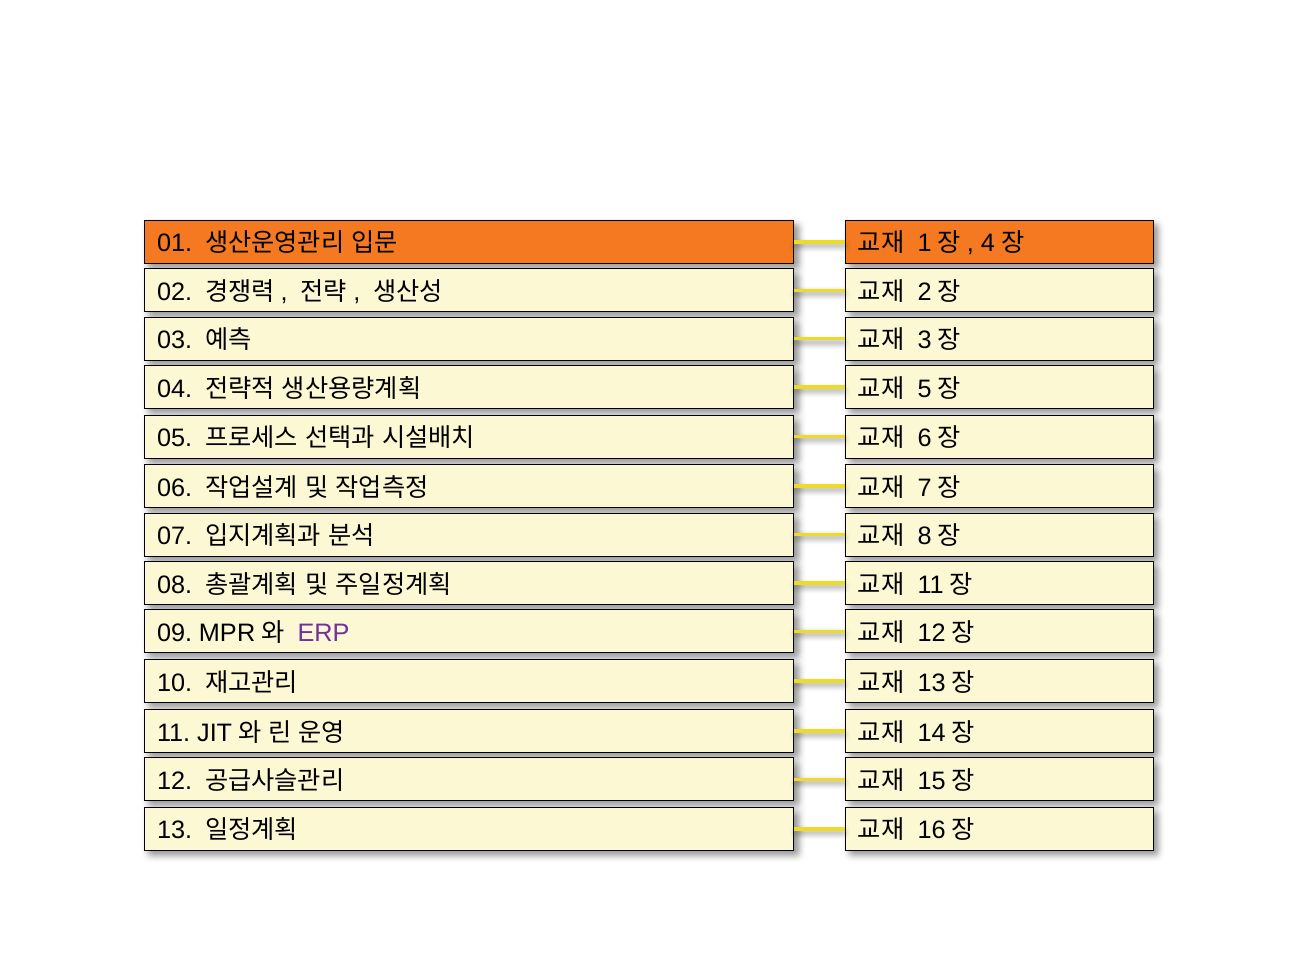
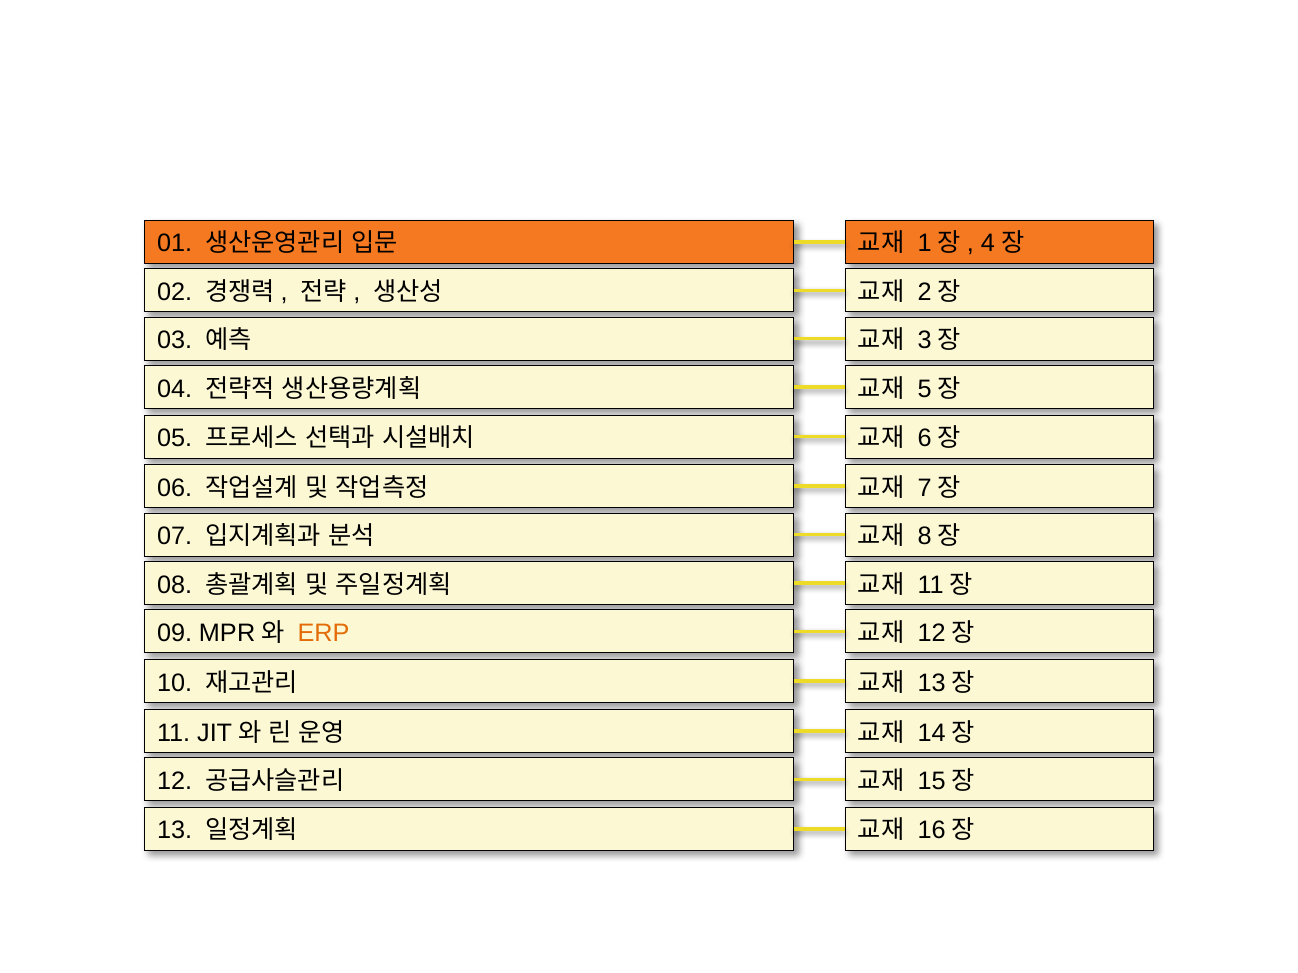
ERP colour: purple -> orange
